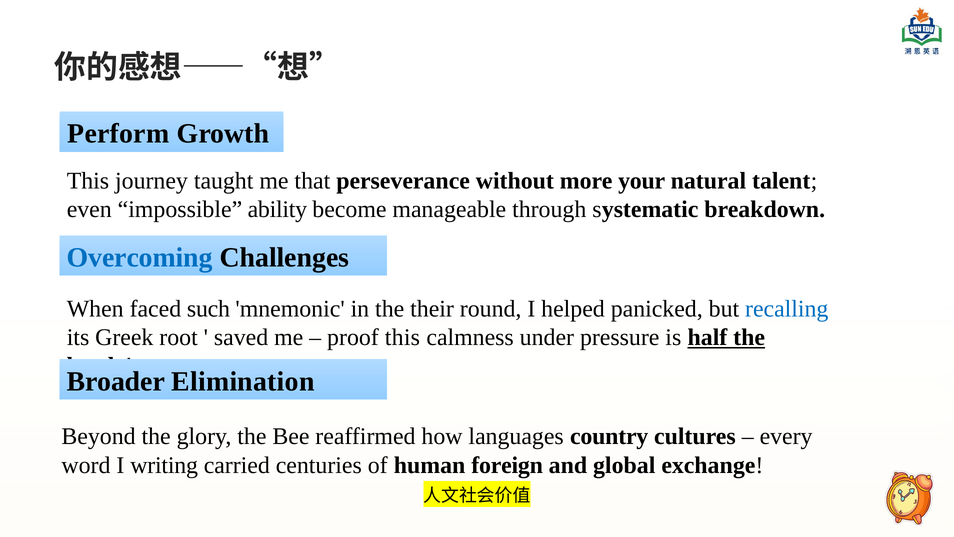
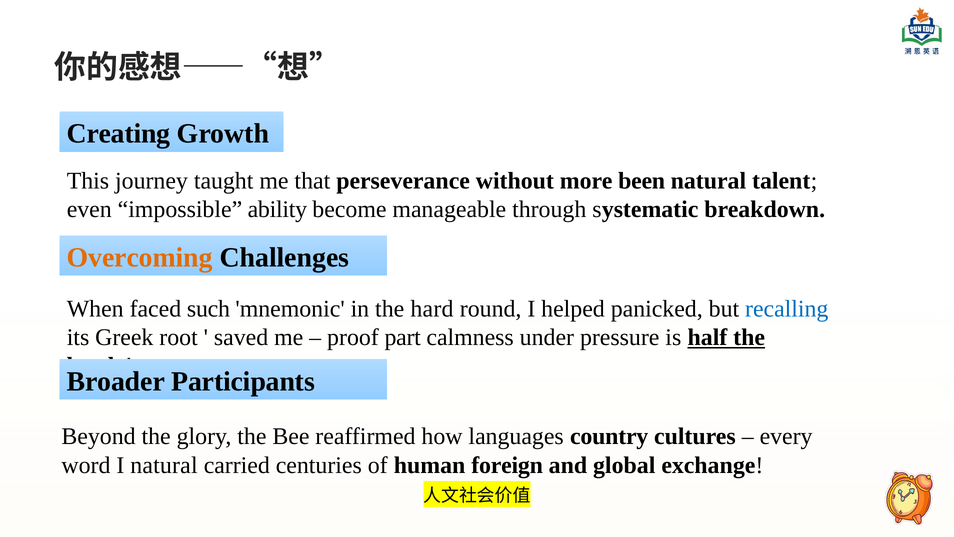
Perform: Perform -> Creating
your: your -> been
Overcoming colour: blue -> orange
their: their -> hard
proof this: this -> part
Elimination: Elimination -> Participants
I writing: writing -> natural
